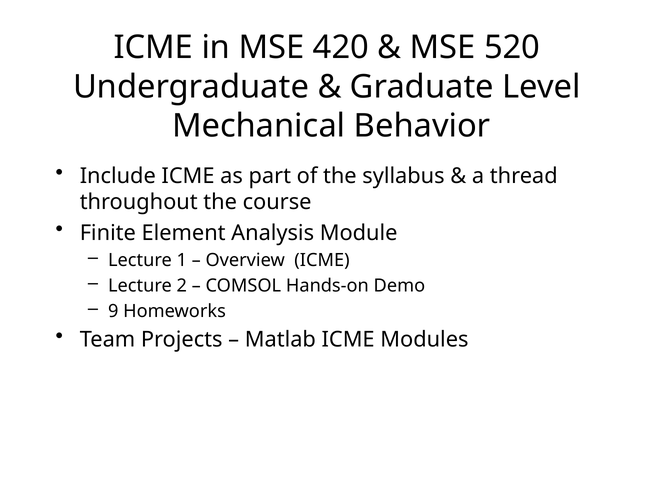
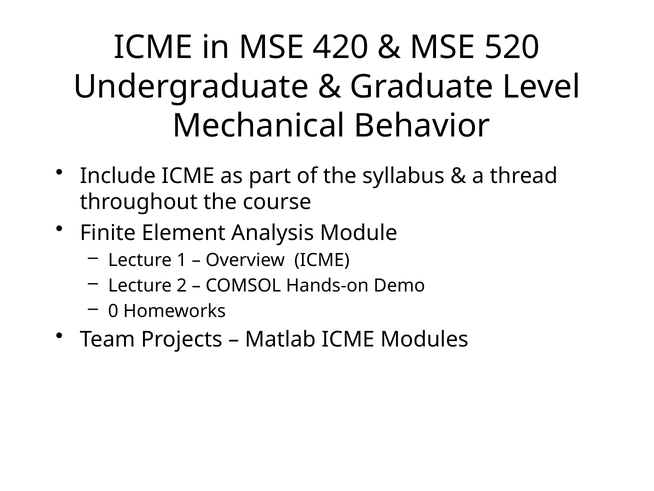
9: 9 -> 0
